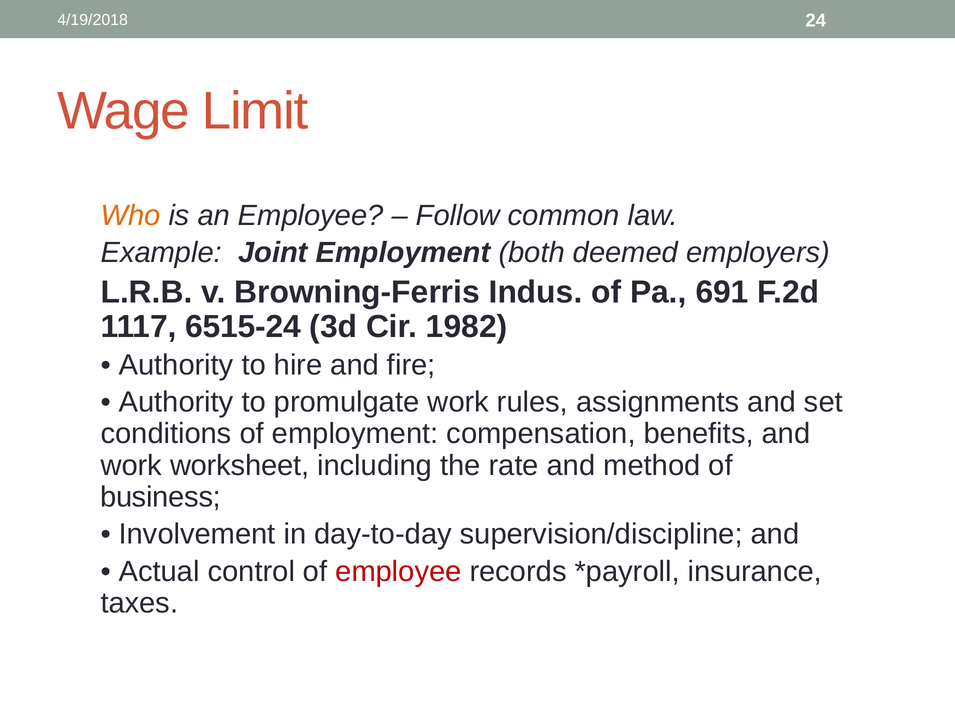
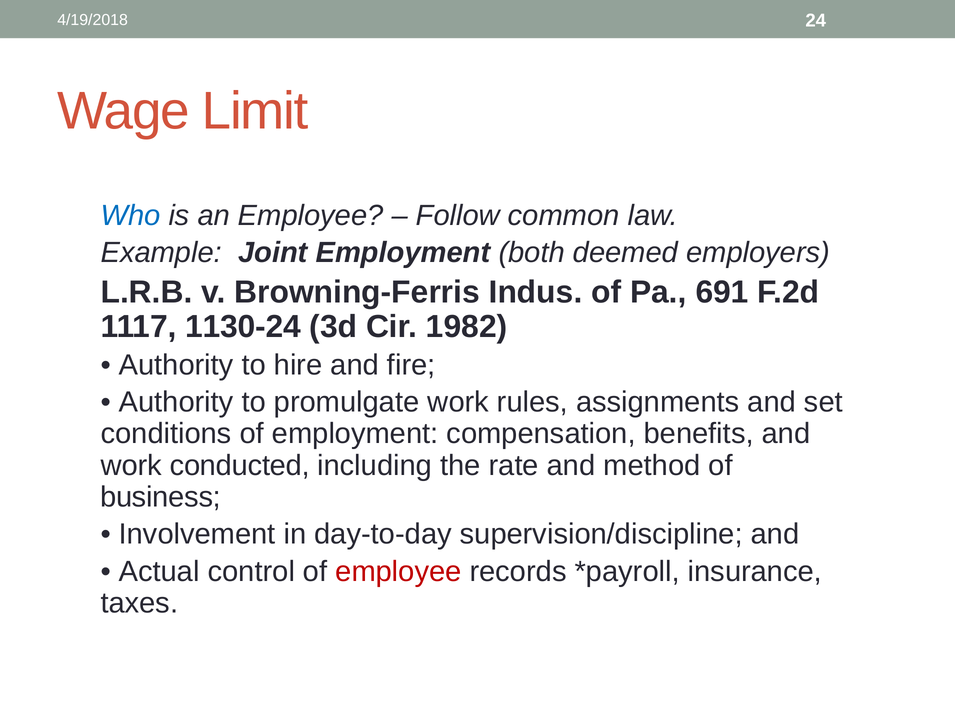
Who colour: orange -> blue
6515-24: 6515-24 -> 1130-24
worksheet: worksheet -> conducted
